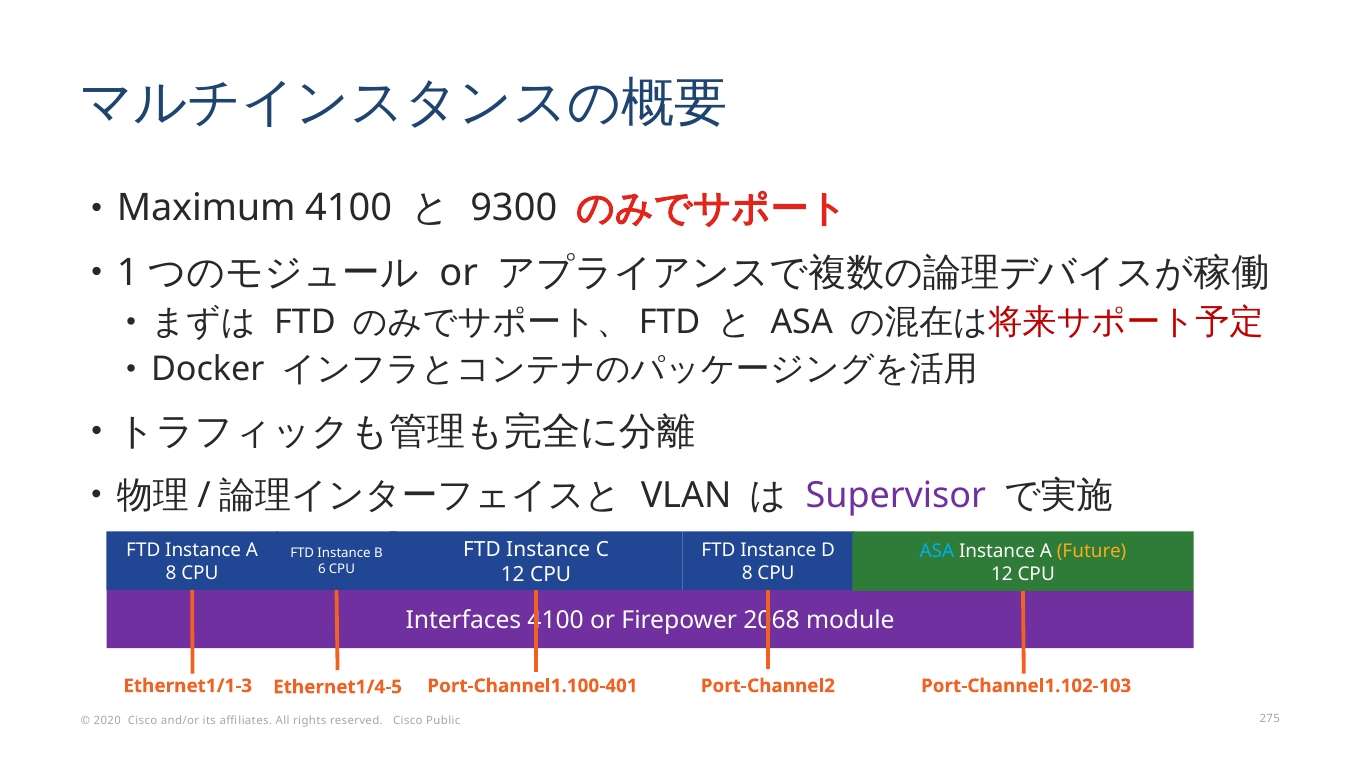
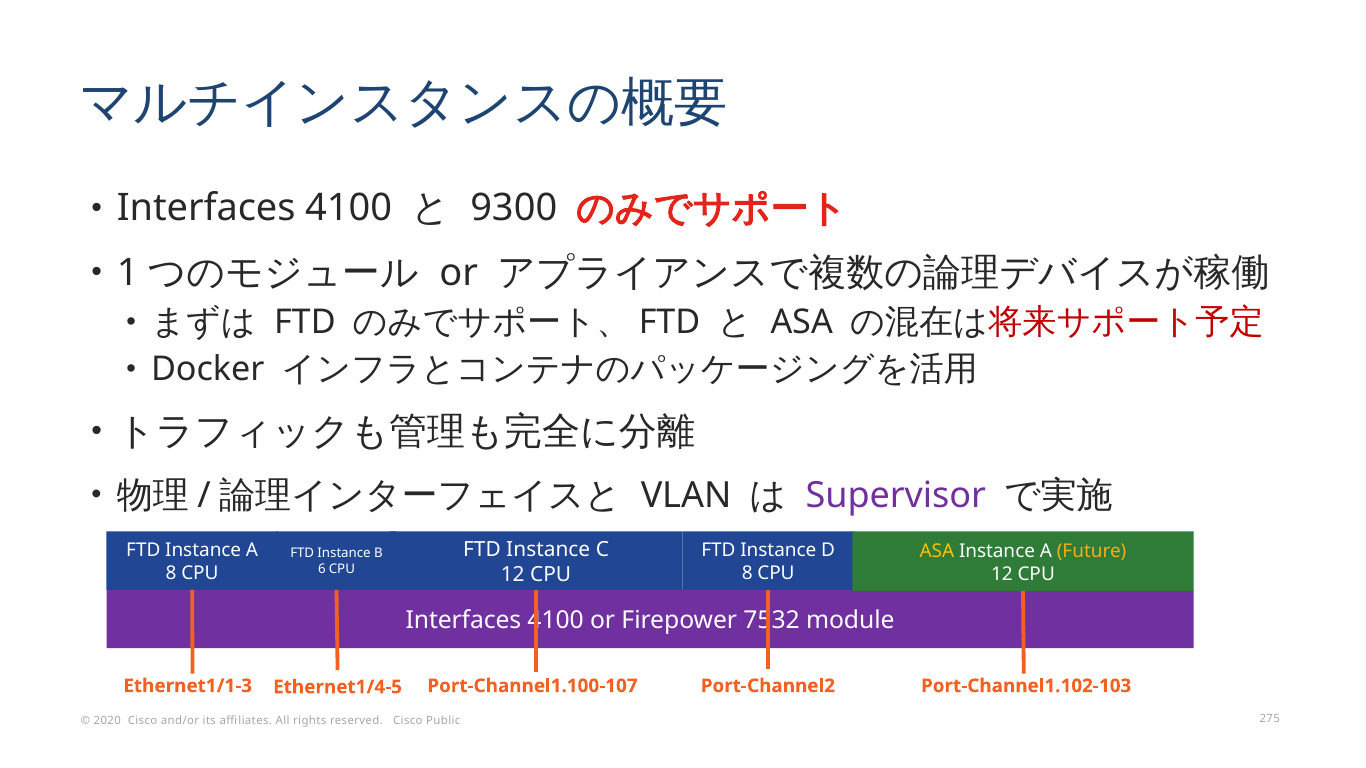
Maximum at (206, 208): Maximum -> Interfaces
ASA at (937, 551) colour: light blue -> yellow
2068: 2068 -> 7532
Port-Channel1.100-401: Port-Channel1.100-401 -> Port-Channel1.100-107
